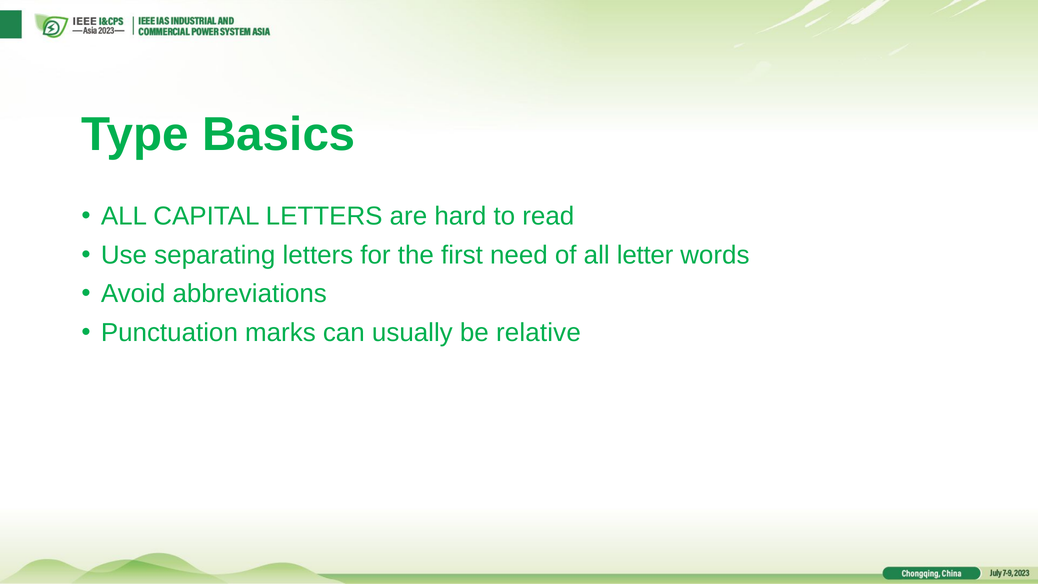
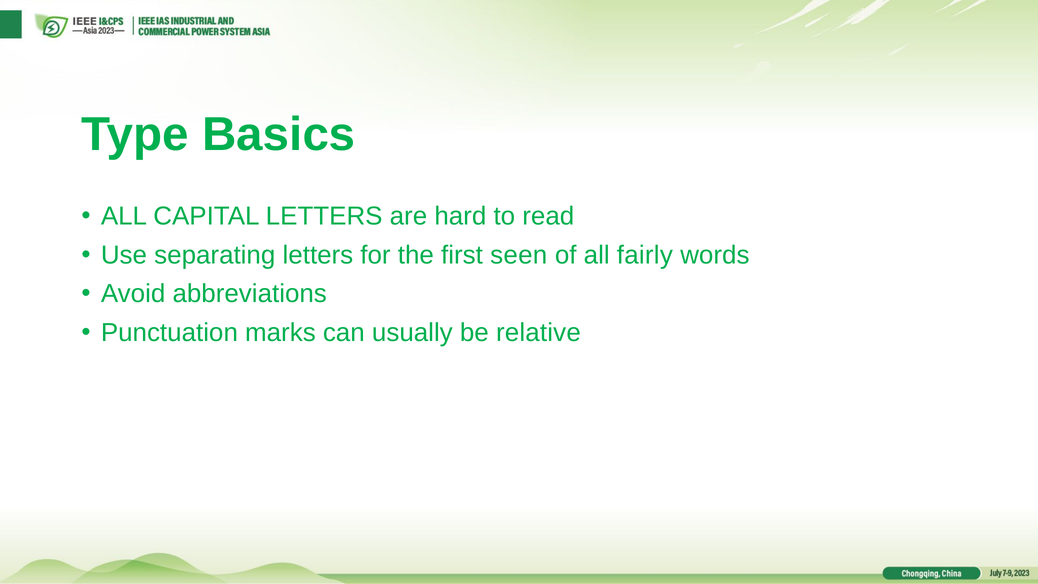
need: need -> seen
letter: letter -> fairly
